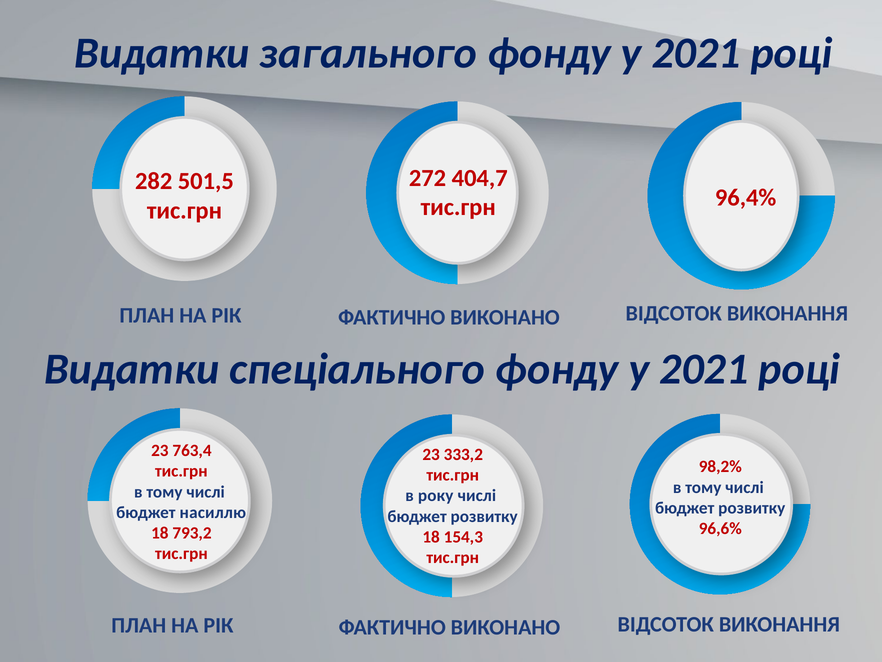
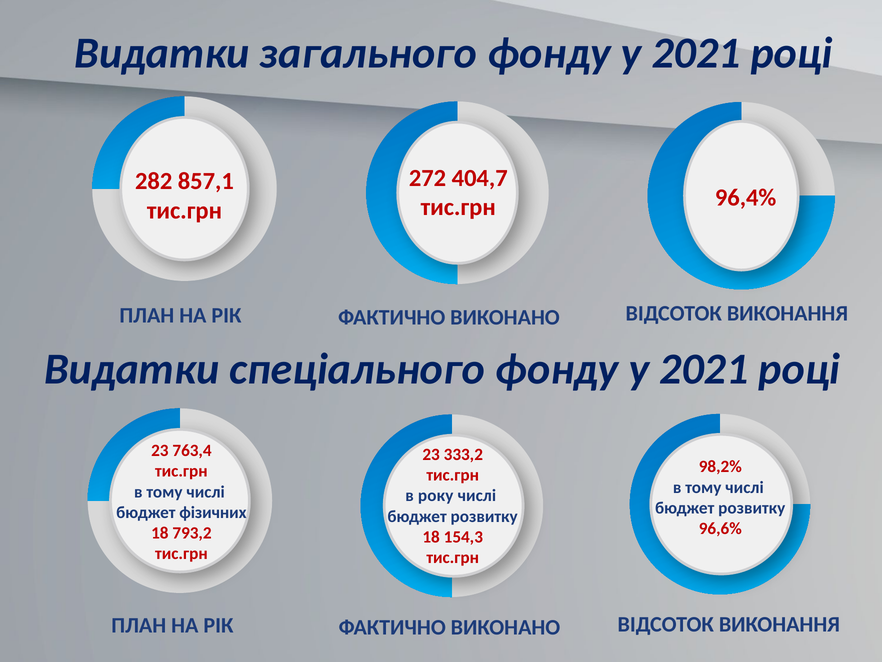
501,5: 501,5 -> 857,1
насиллю: насиллю -> фізичних
